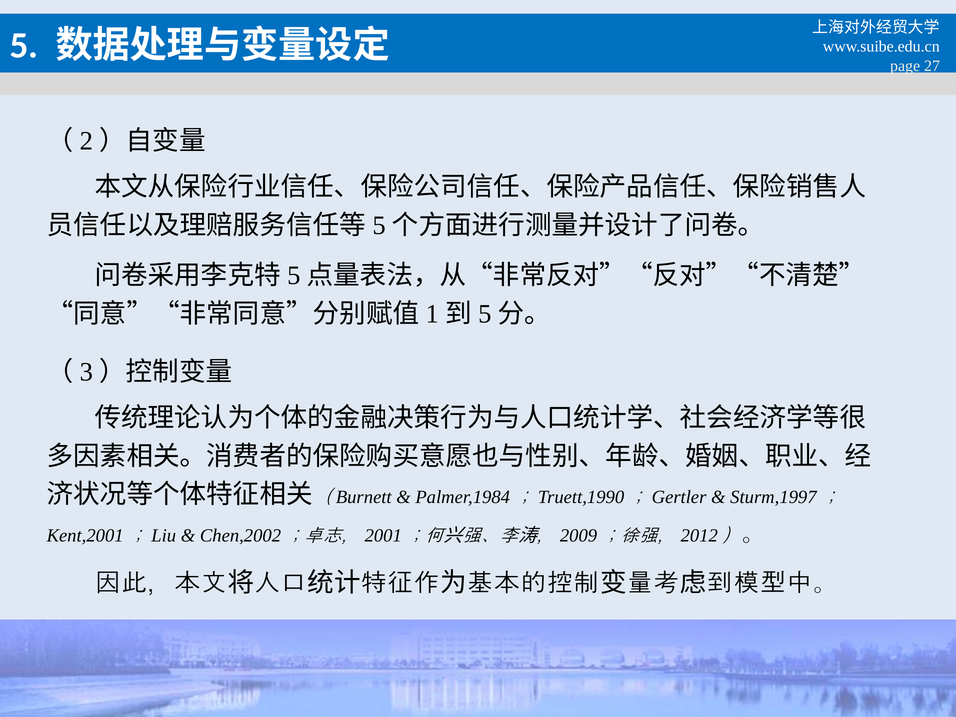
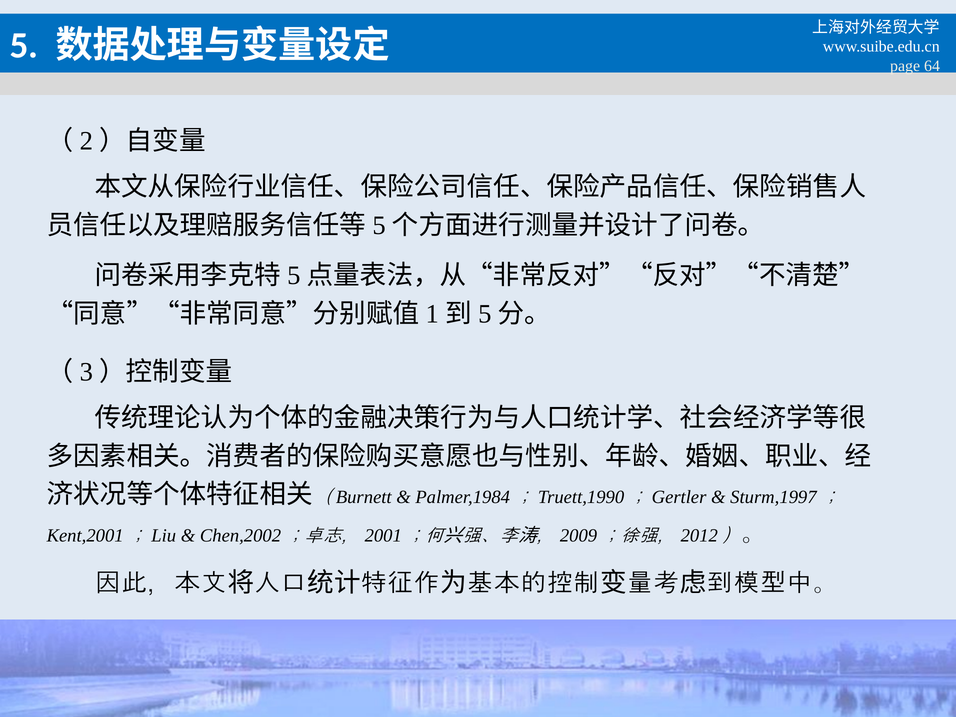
27: 27 -> 64
